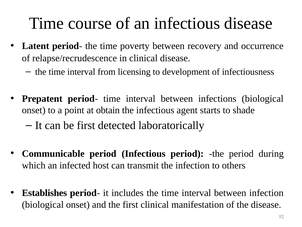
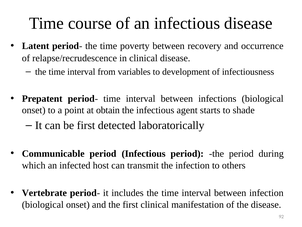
licensing: licensing -> variables
Establishes: Establishes -> Vertebrate
